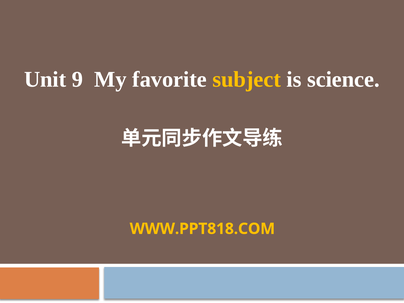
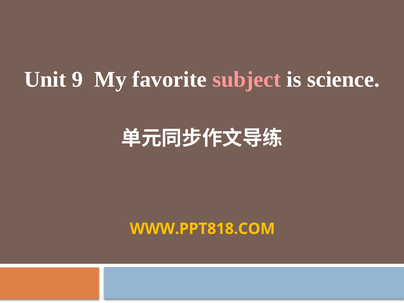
subject colour: yellow -> pink
